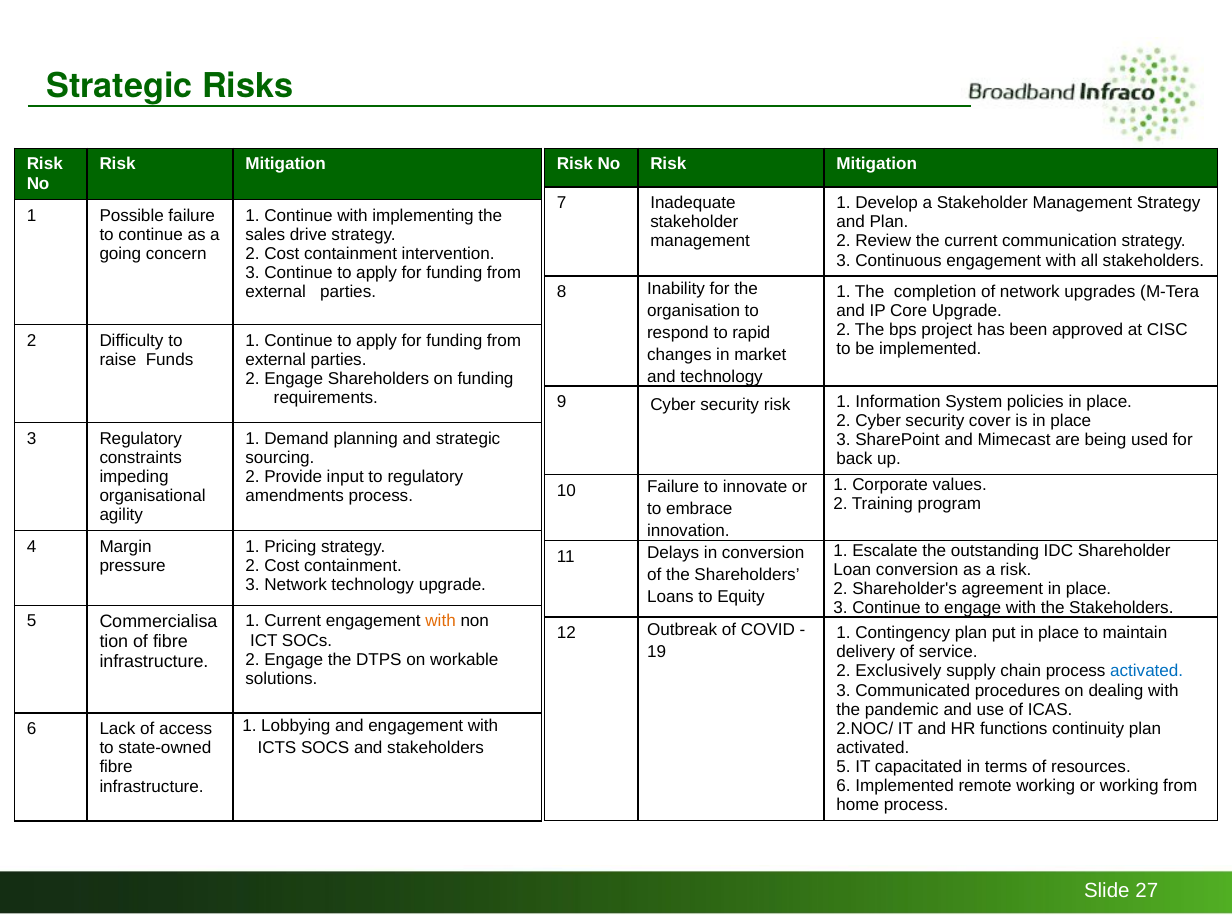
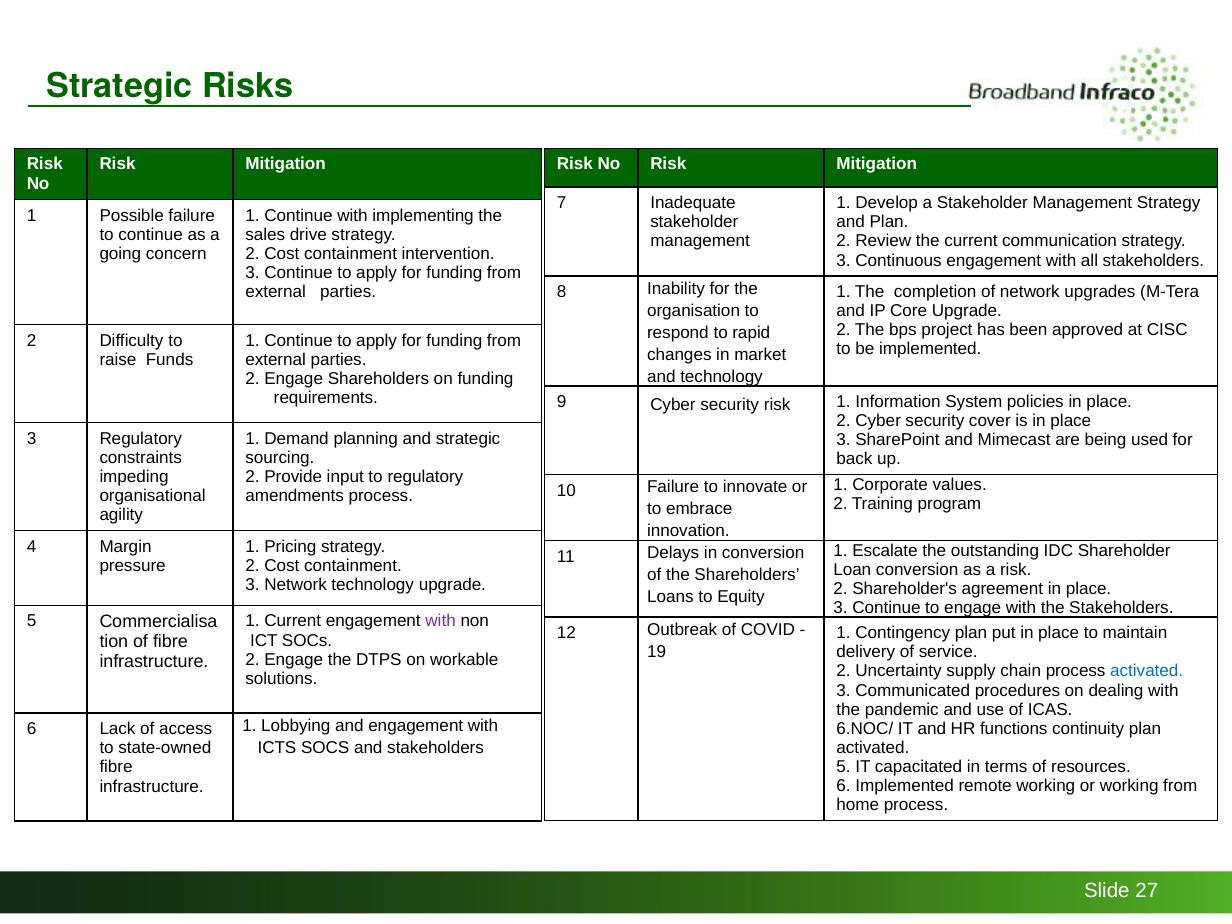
with at (441, 621) colour: orange -> purple
Exclusively: Exclusively -> Uncertainty
2.NOC/: 2.NOC/ -> 6.NOC/
